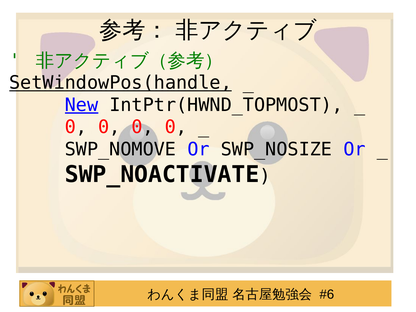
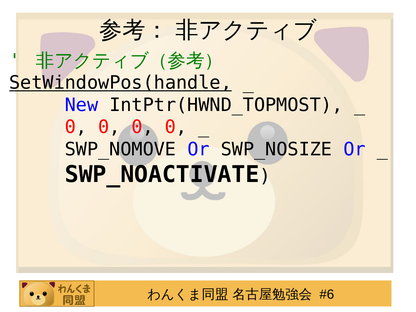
New underline: present -> none
